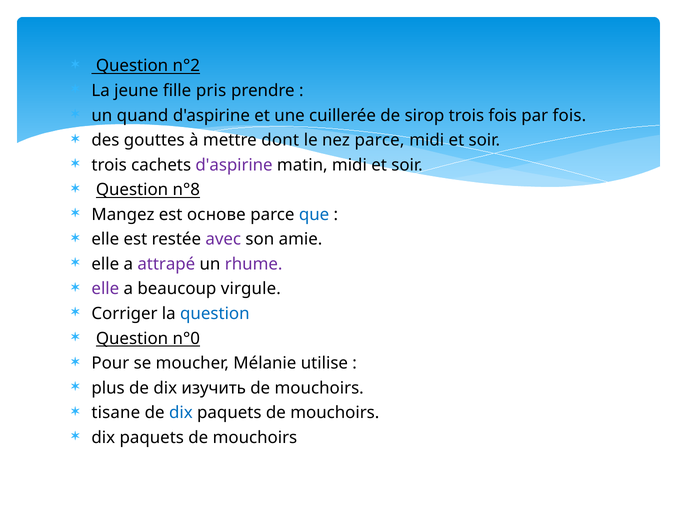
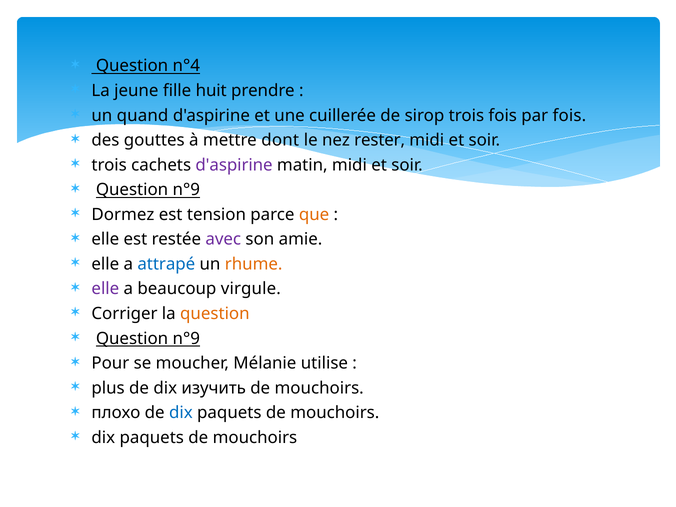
n°2: n°2 -> n°4
pris: pris -> huit
nez parce: parce -> rester
n°8 at (186, 190): n°8 -> n°9
Mangez: Mangez -> Dormez
основе: основе -> tension
que colour: blue -> orange
attrapé colour: purple -> blue
rhume colour: purple -> orange
question at (215, 314) colour: blue -> orange
n°0 at (186, 338): n°0 -> n°9
tisane: tisane -> плохо
